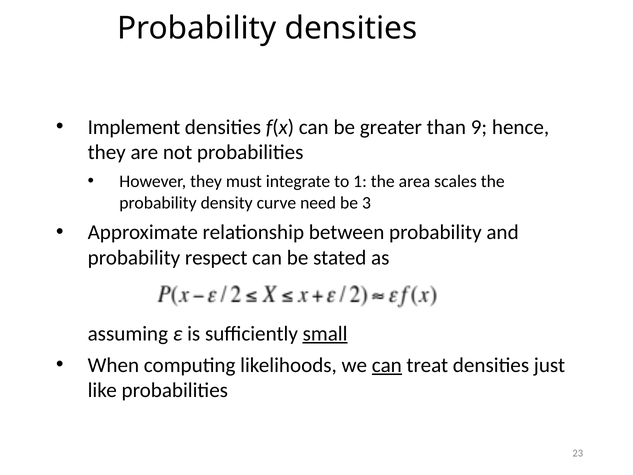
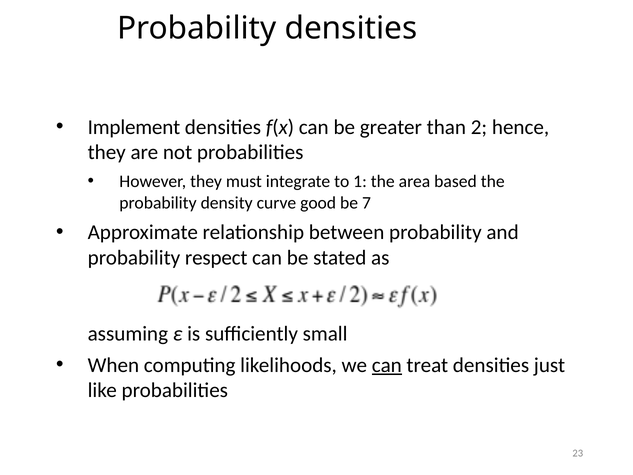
9: 9 -> 2
scales: scales -> based
need: need -> good
3: 3 -> 7
small underline: present -> none
